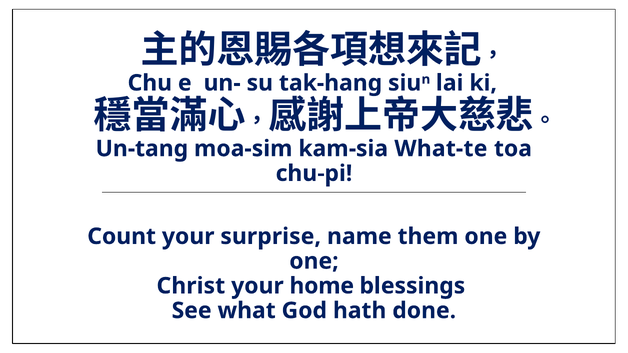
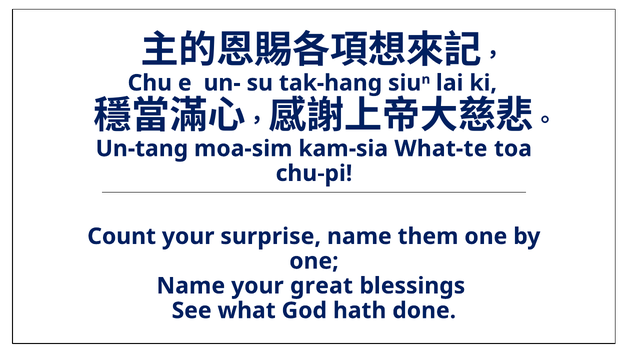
Christ at (191, 286): Christ -> Name
home: home -> great
